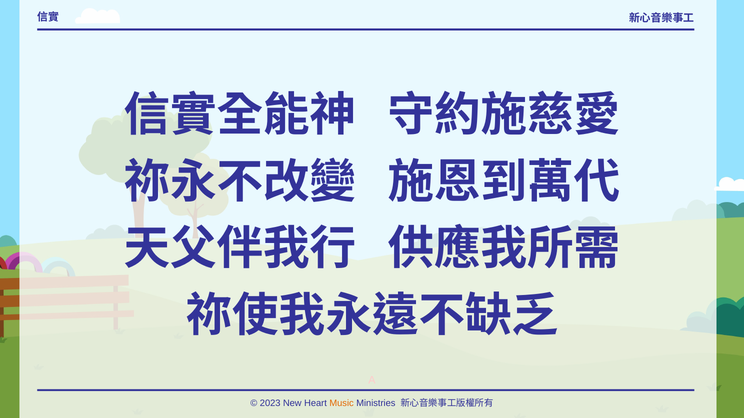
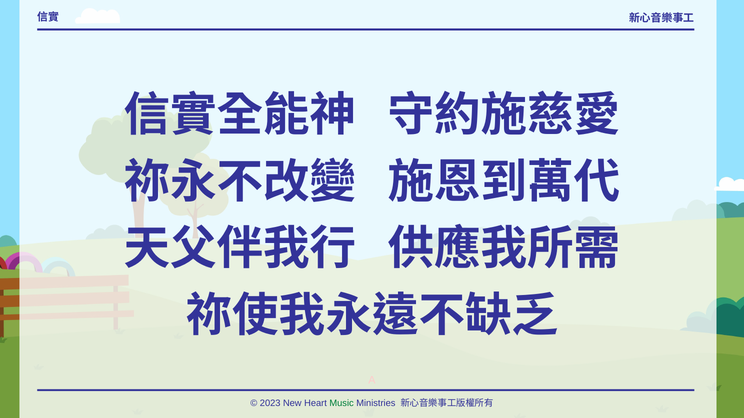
Music colour: orange -> green
